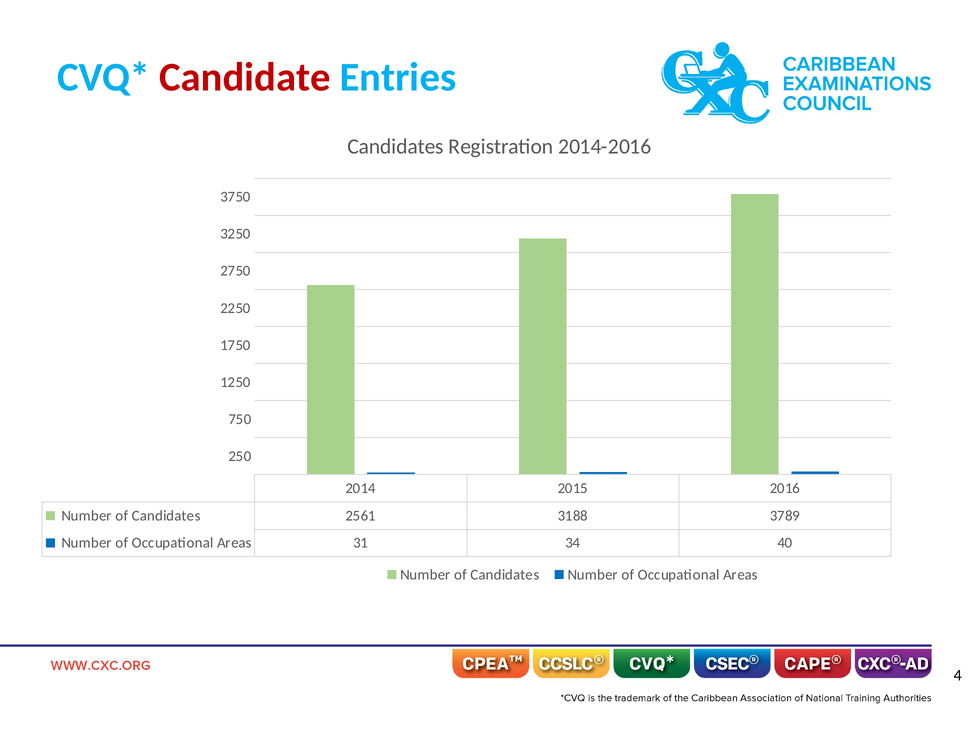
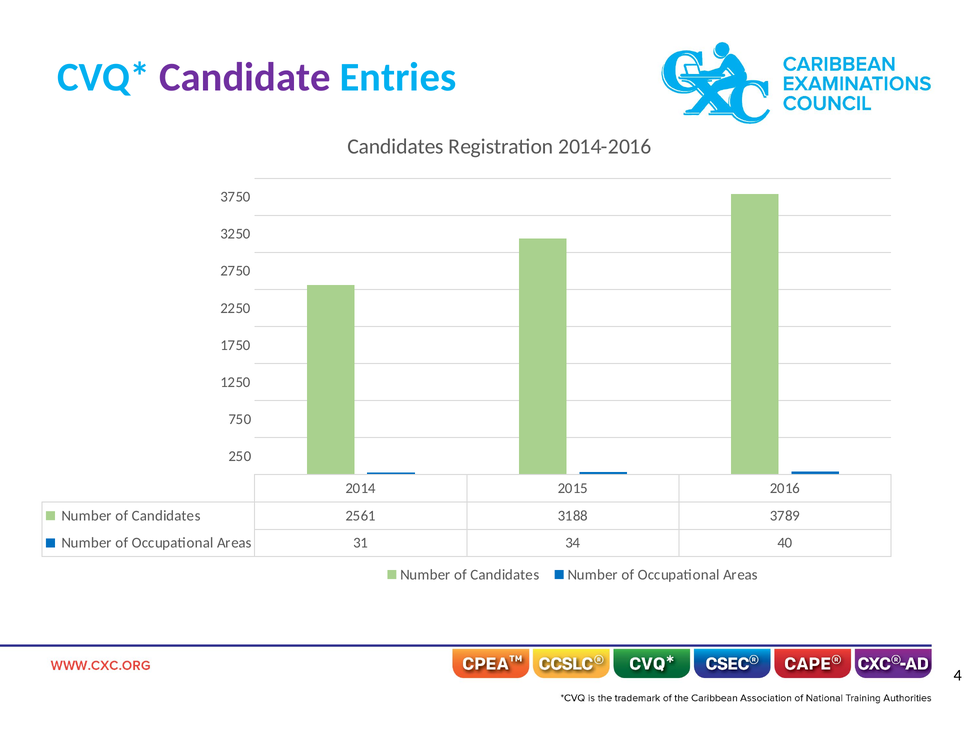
Candidate colour: red -> purple
